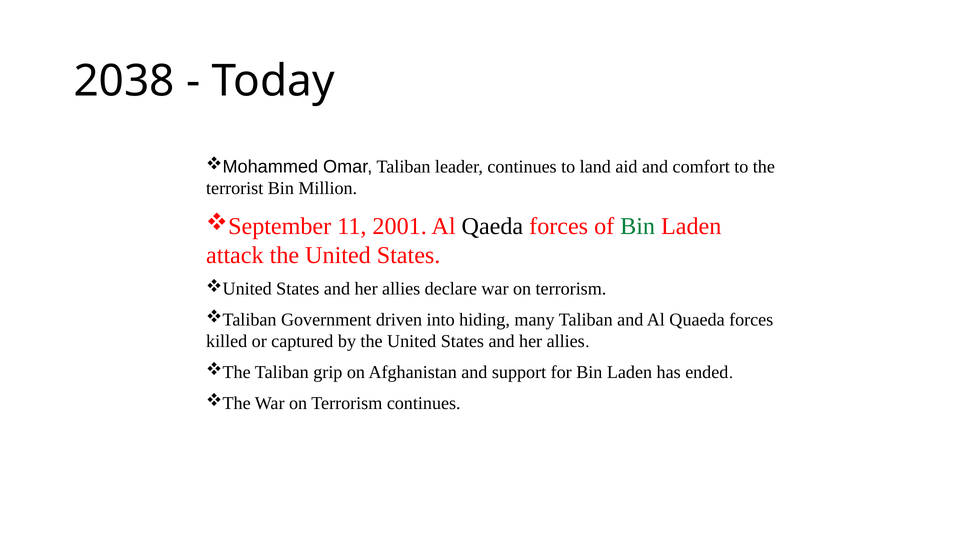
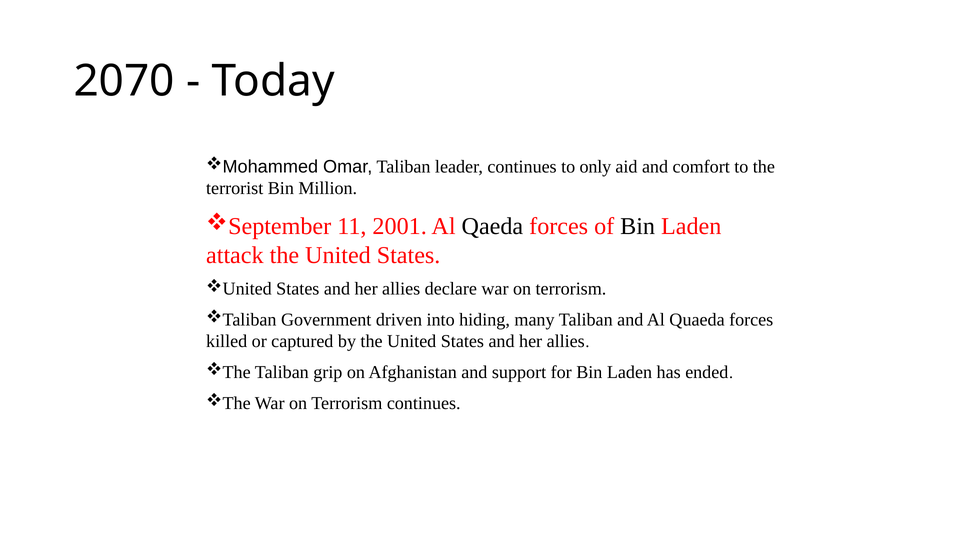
2038: 2038 -> 2070
land: land -> only
Bin at (638, 226) colour: green -> black
